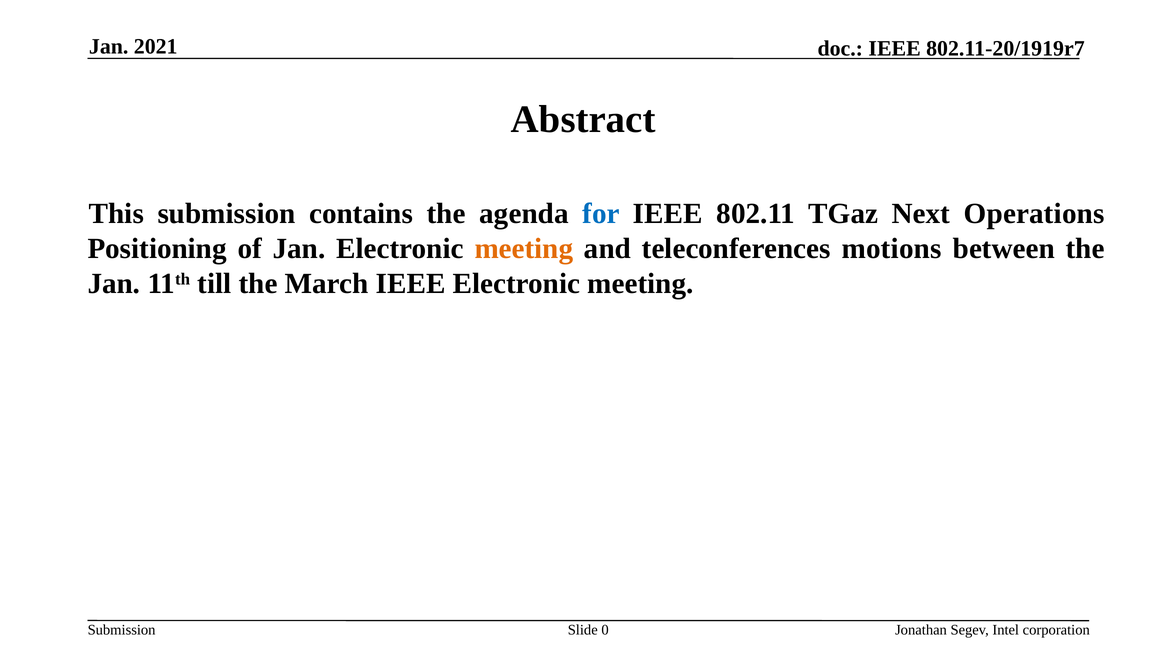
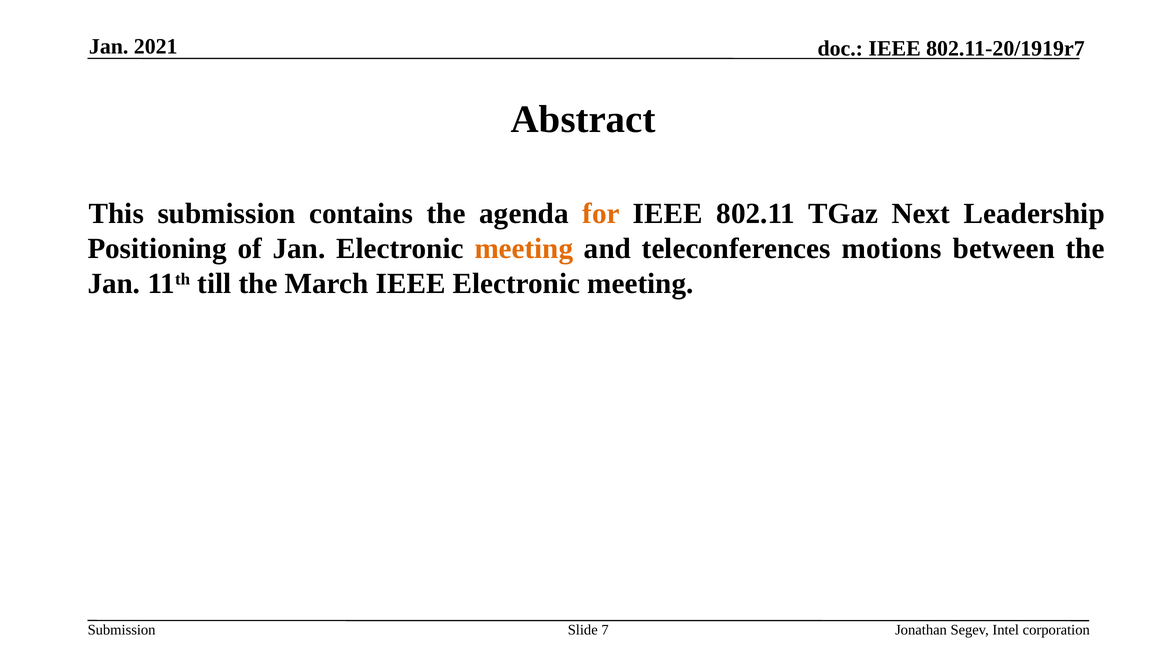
for colour: blue -> orange
Operations: Operations -> Leadership
0: 0 -> 7
